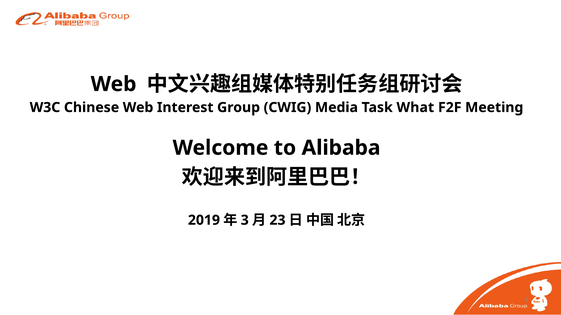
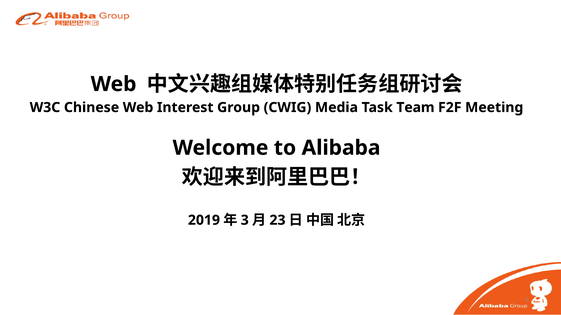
What: What -> Team
